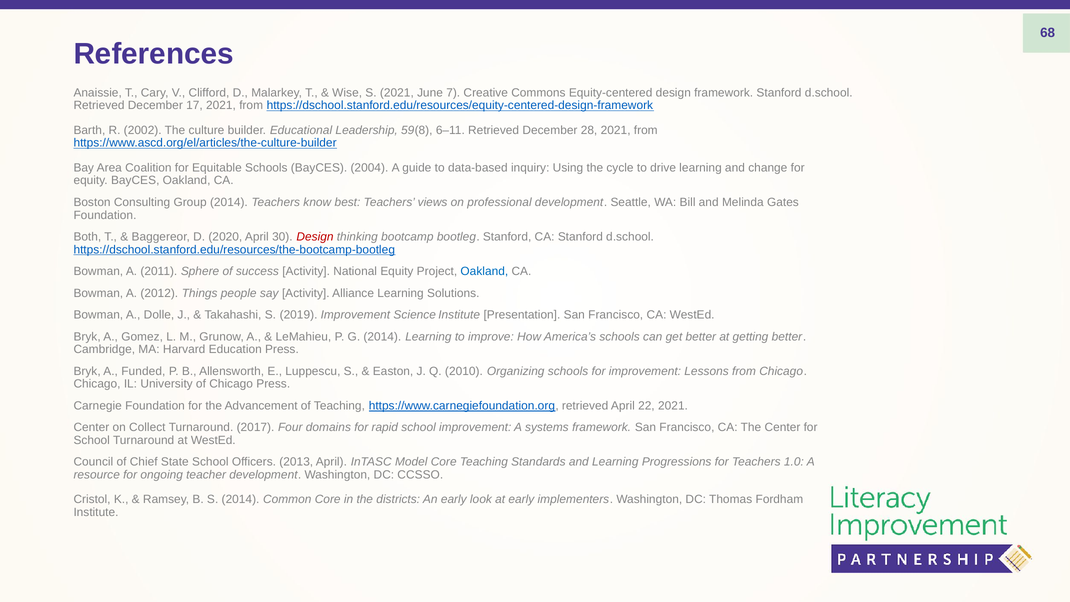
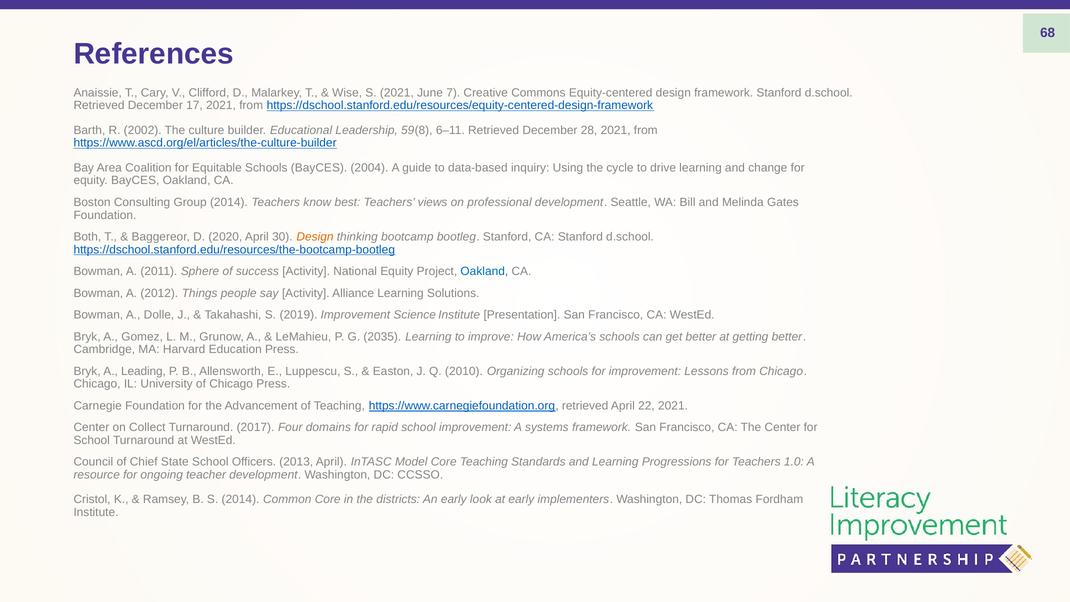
Design at (315, 237) colour: red -> orange
G 2014: 2014 -> 2035
Funded: Funded -> Leading
